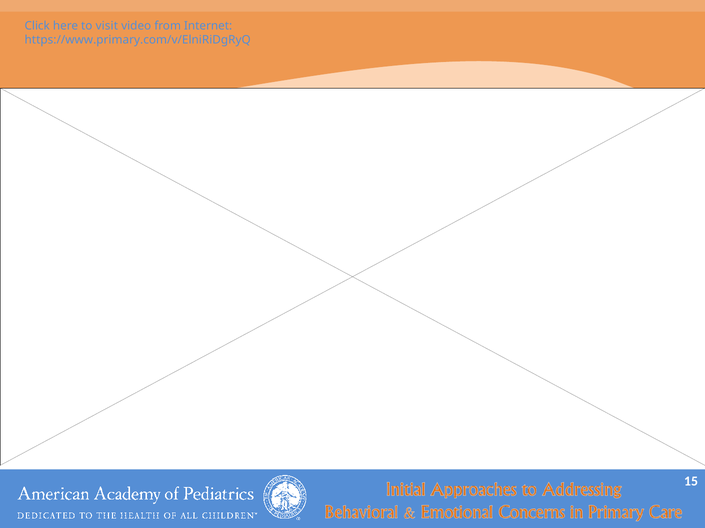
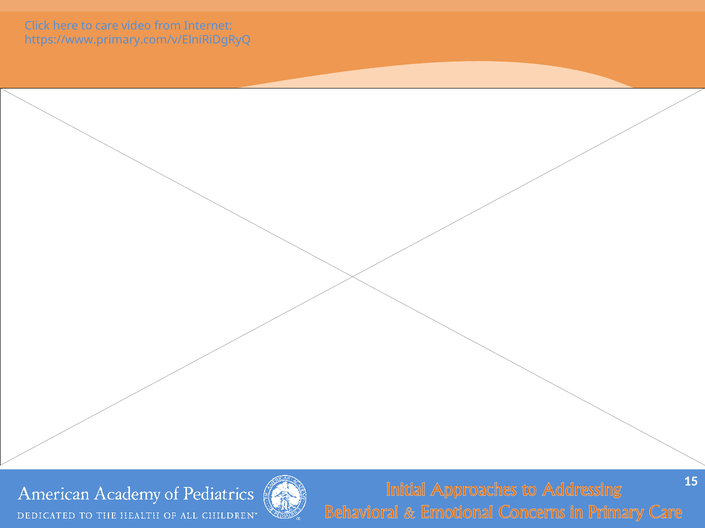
visit: visit -> care
